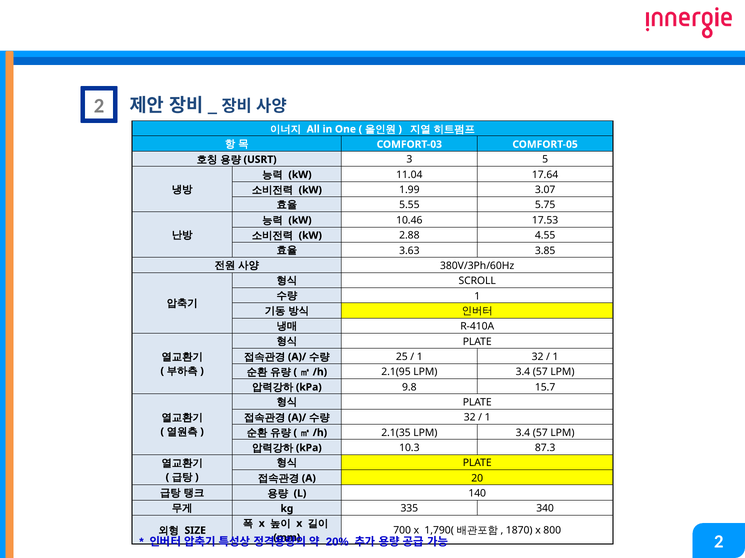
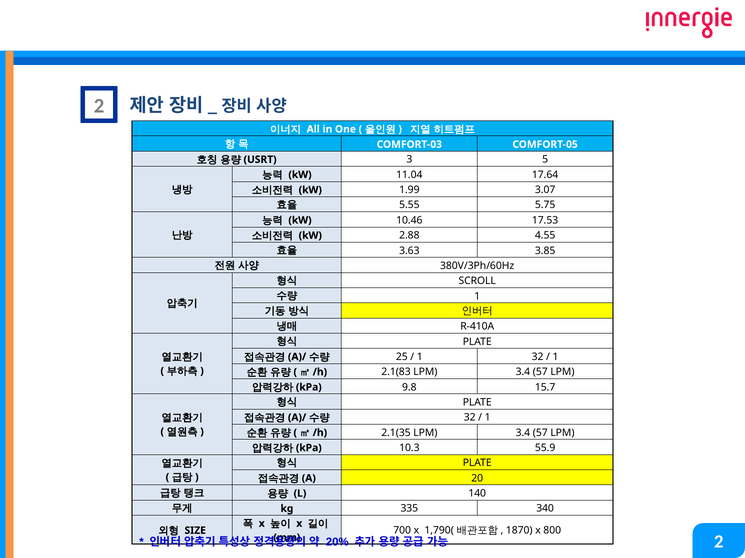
2.1(95: 2.1(95 -> 2.1(83
87.3: 87.3 -> 55.9
